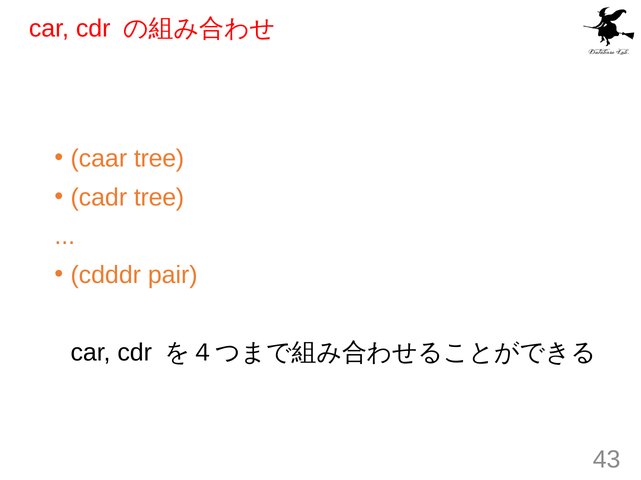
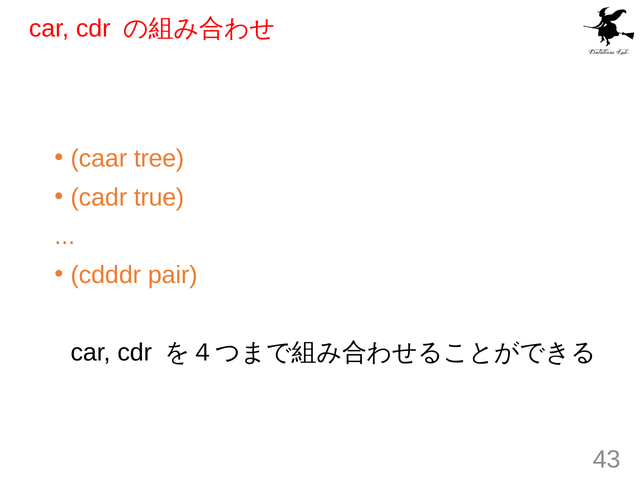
cadr tree: tree -> true
